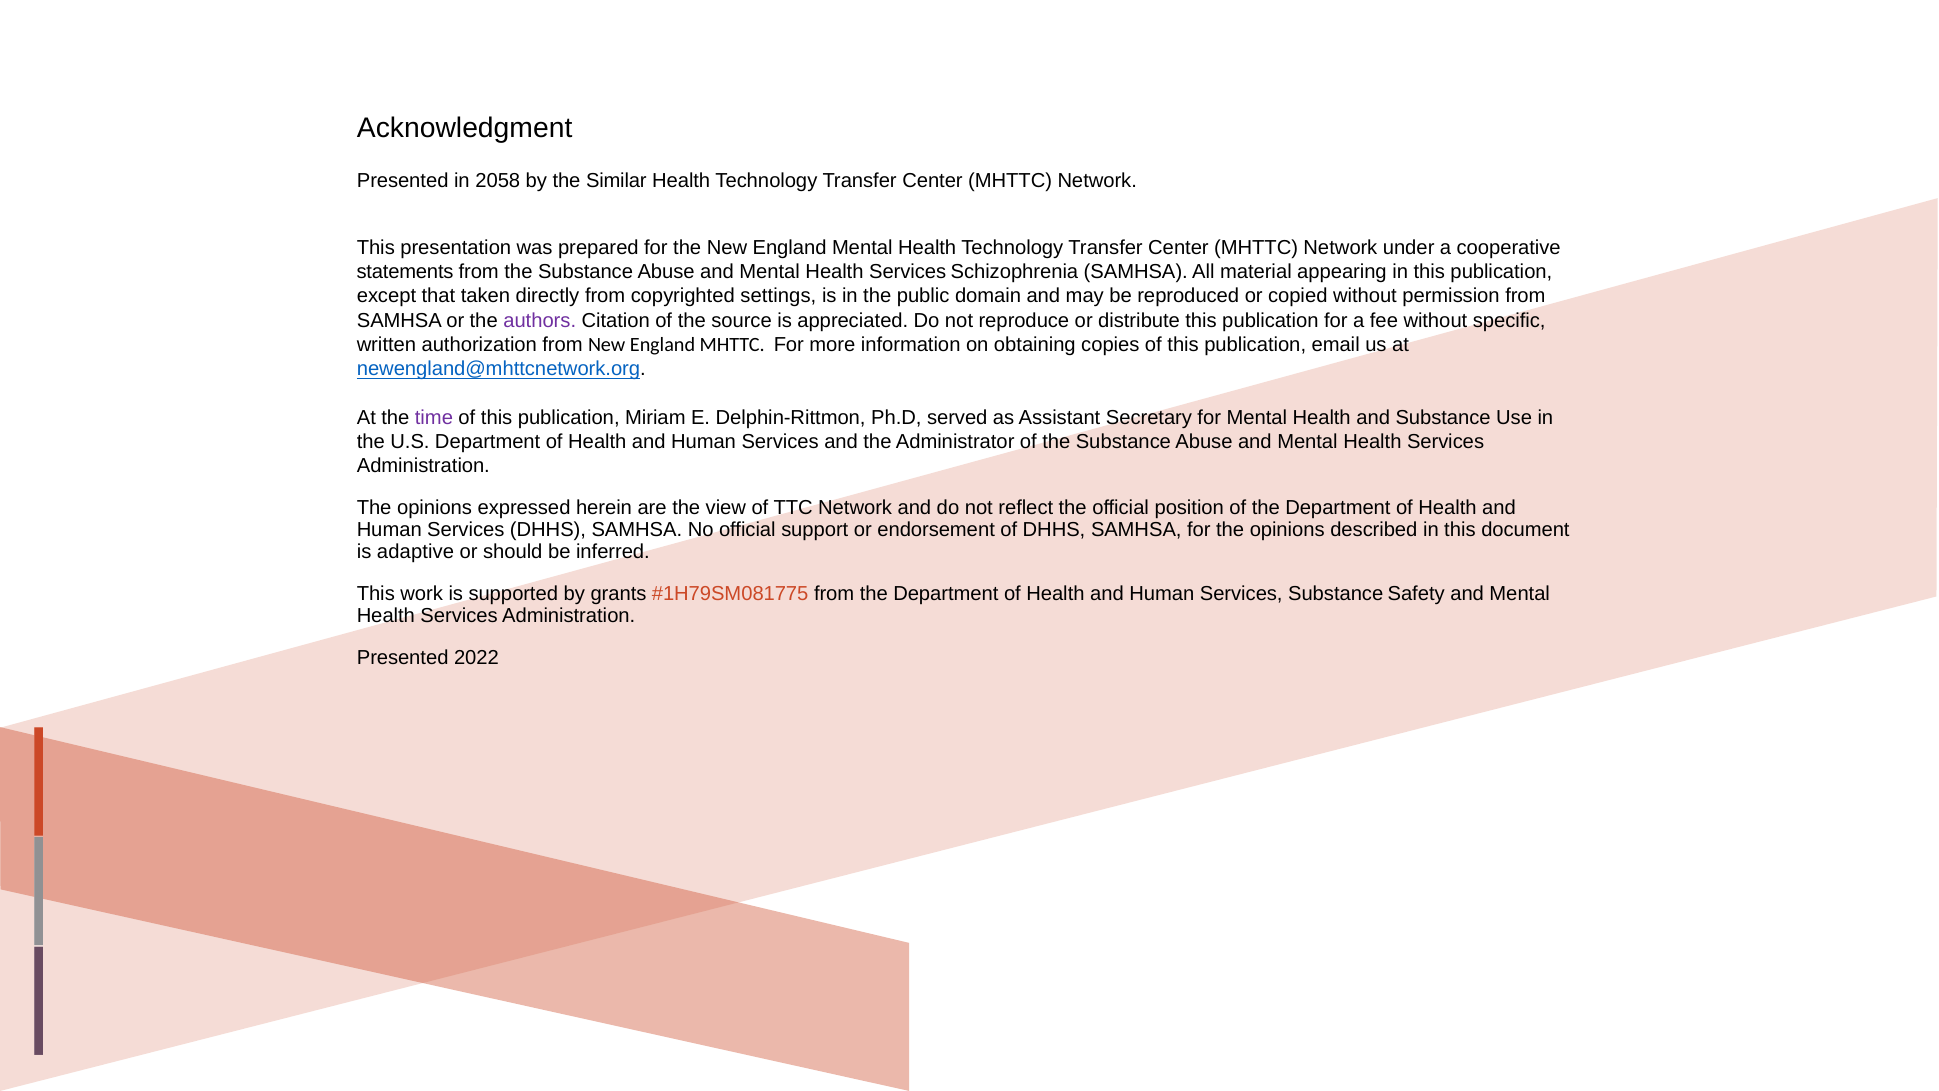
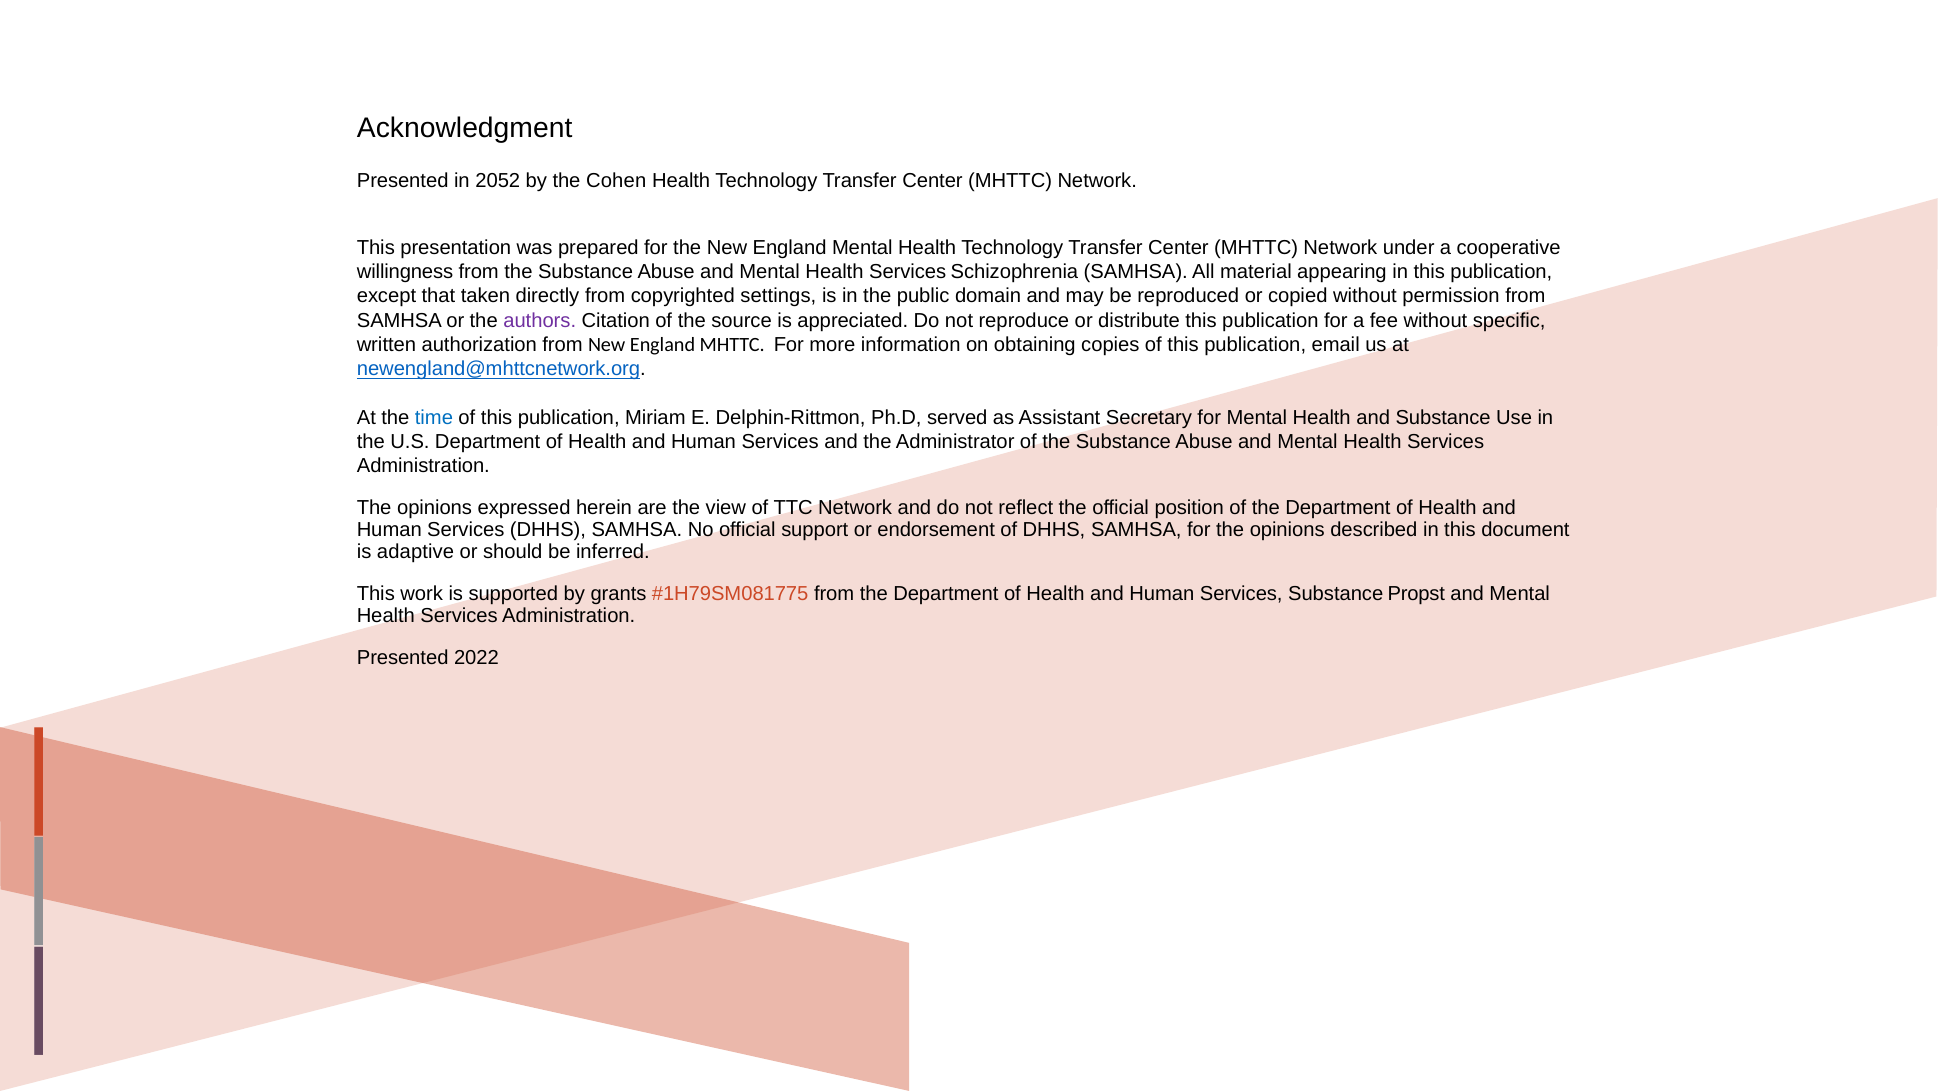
2058: 2058 -> 2052
Similar: Similar -> Cohen
statements: statements -> willingness
time colour: purple -> blue
Safety: Safety -> Propst
